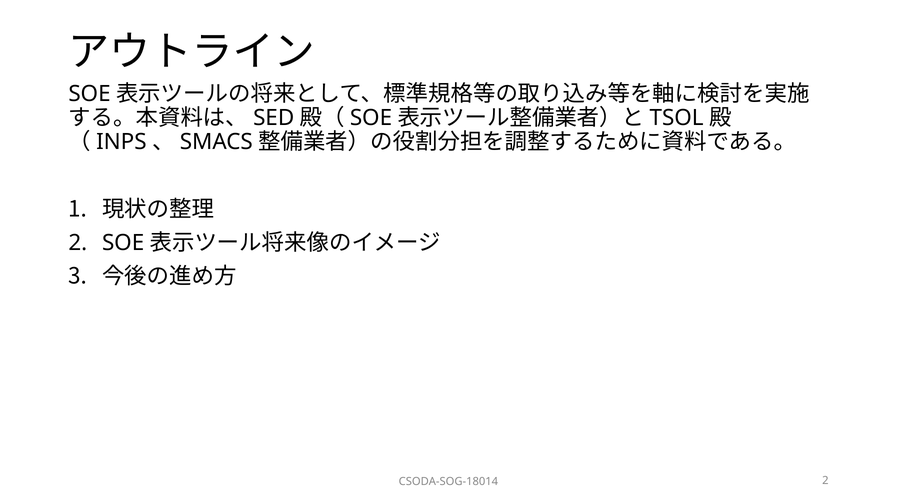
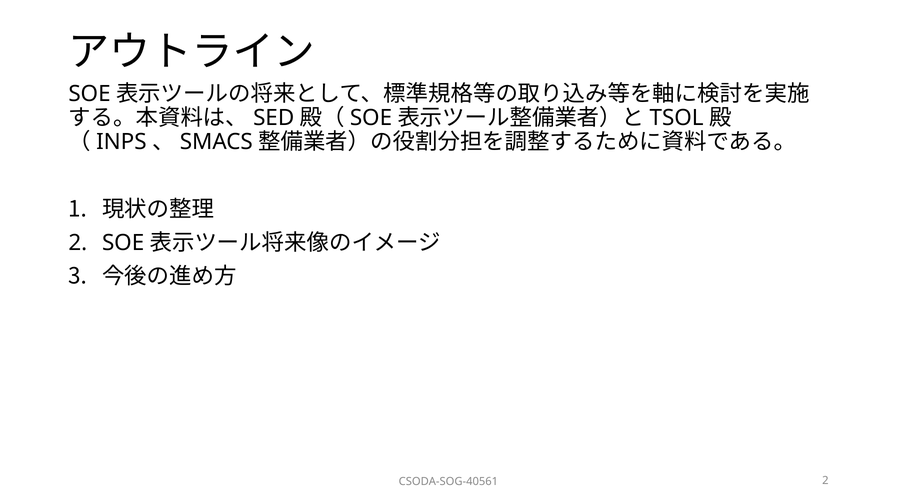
CSODA-SOG-18014: CSODA-SOG-18014 -> CSODA-SOG-40561
